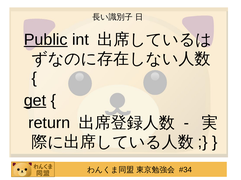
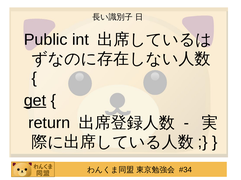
Public underline: present -> none
